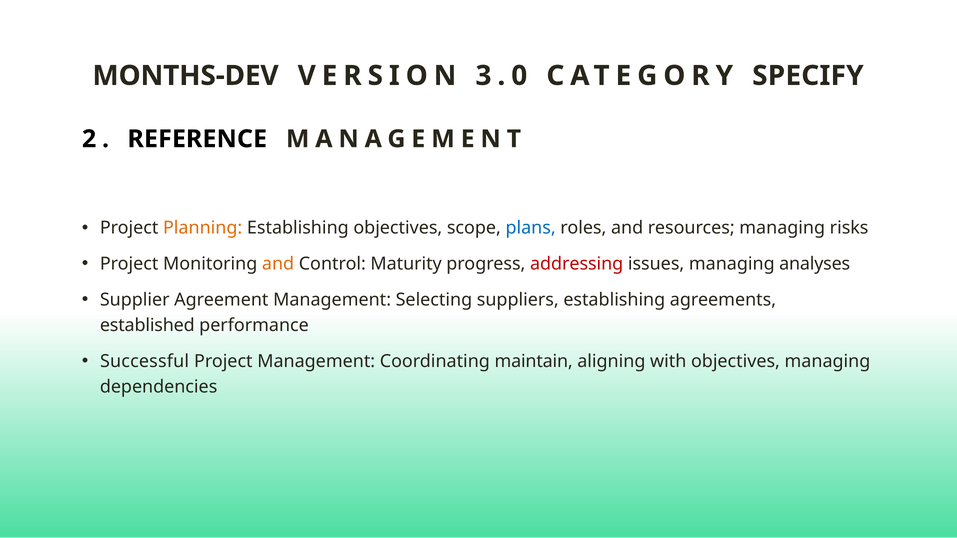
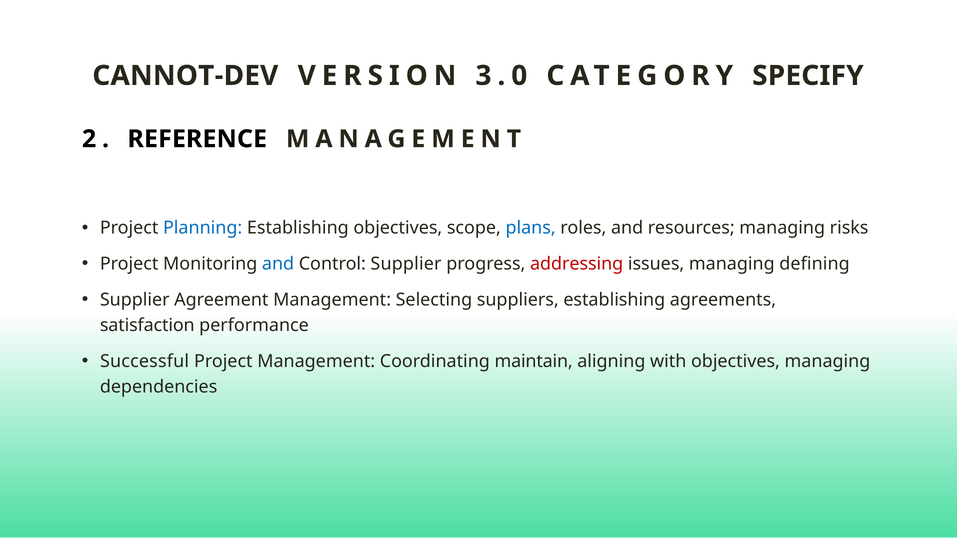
MONTHS-DEV: MONTHS-DEV -> CANNOT-DEV
Planning colour: orange -> blue
and at (278, 264) colour: orange -> blue
Control Maturity: Maturity -> Supplier
analyses: analyses -> defining
established: established -> satisfaction
